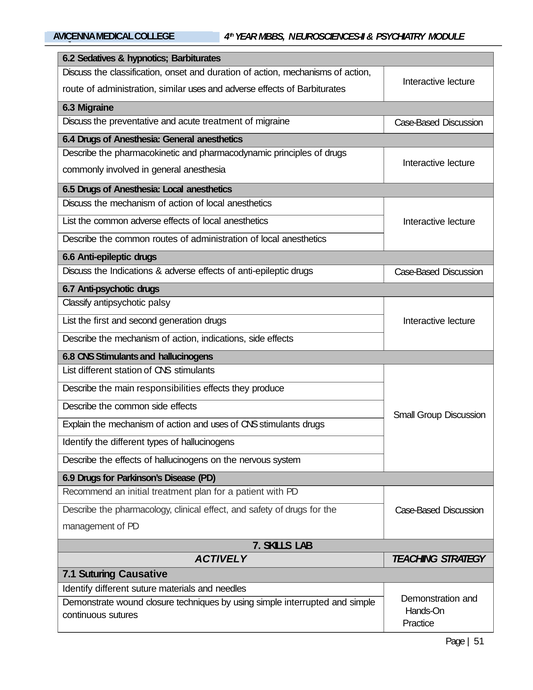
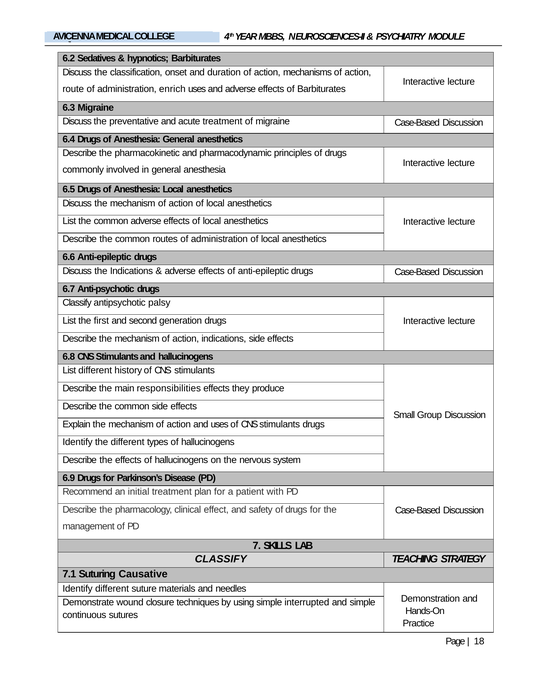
similar: similar -> enrich
station: station -> history
ACTIVELY at (221, 559): ACTIVELY -> CLASSIFY
51: 51 -> 18
